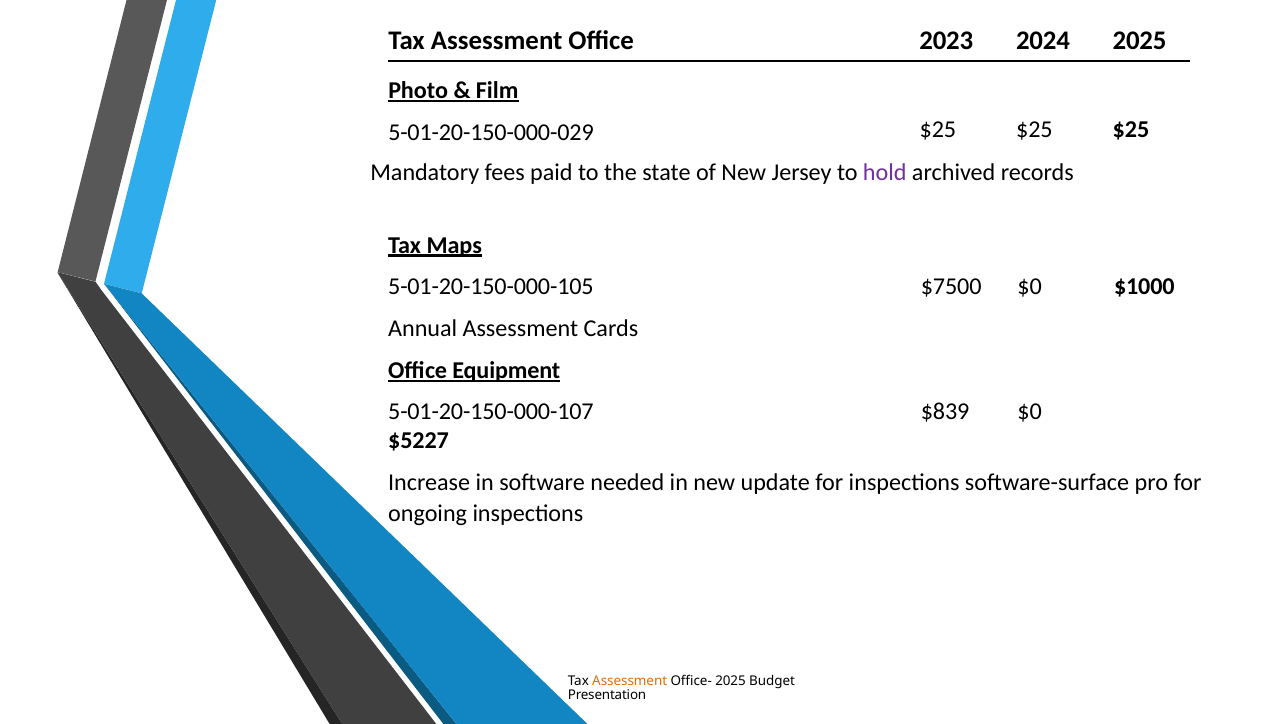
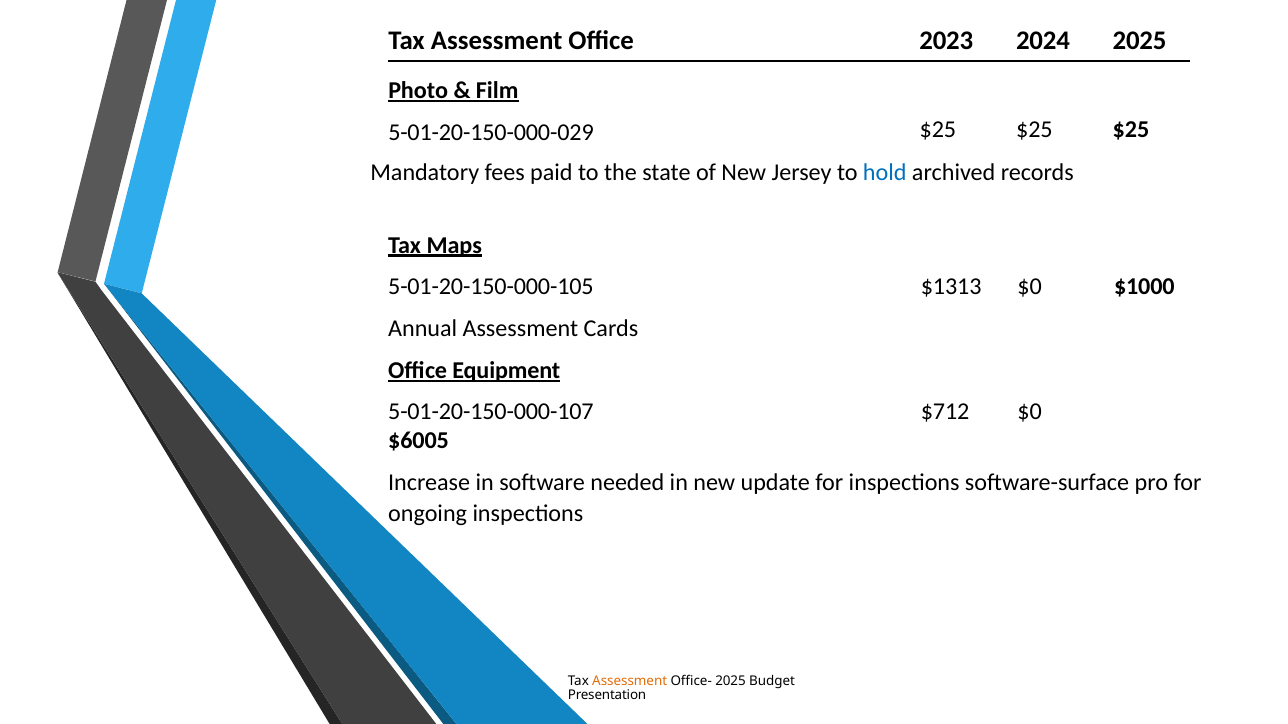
hold colour: purple -> blue
$7500: $7500 -> $1313
$839: $839 -> $712
$5227: $5227 -> $6005
